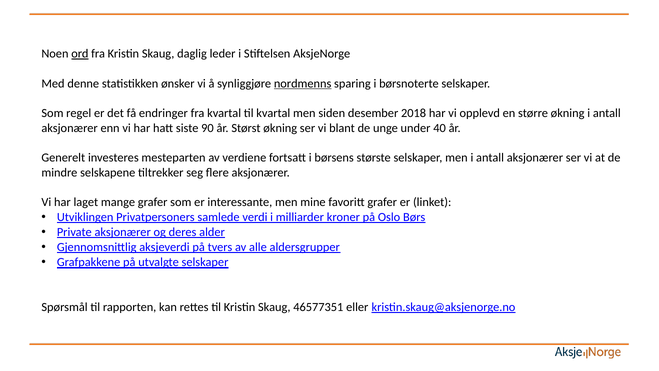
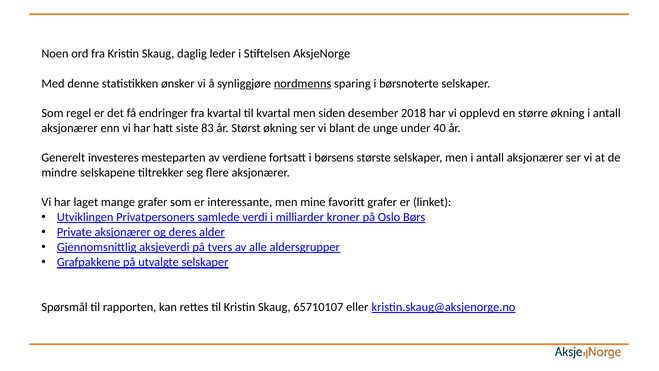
ord underline: present -> none
90: 90 -> 83
46577351: 46577351 -> 65710107
